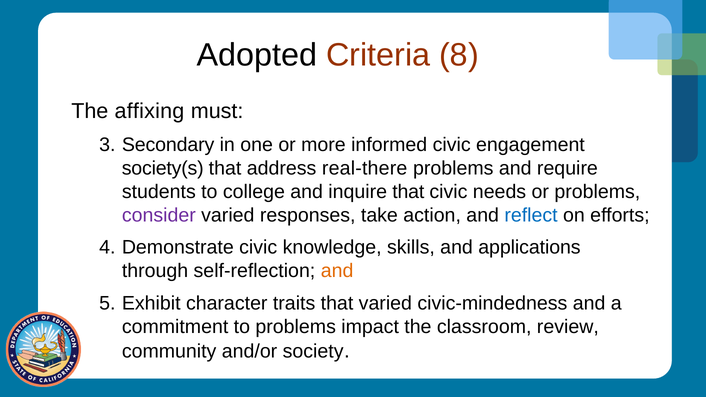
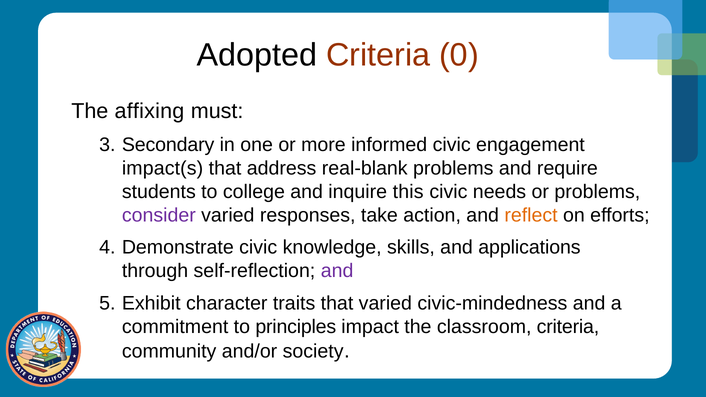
8: 8 -> 0
society(s: society(s -> impact(s
real-there: real-there -> real-blank
inquire that: that -> this
reflect colour: blue -> orange
and at (337, 271) colour: orange -> purple
to problems: problems -> principles
classroom review: review -> criteria
